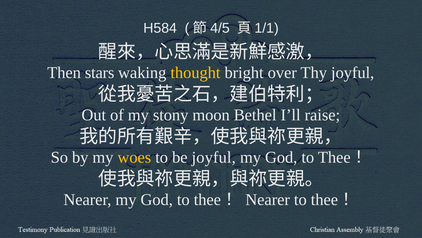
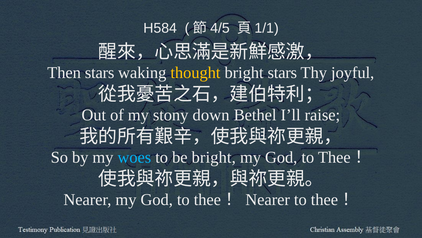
bright over: over -> stars
moon: moon -> down
woes colour: yellow -> light blue
be joyful: joyful -> bright
